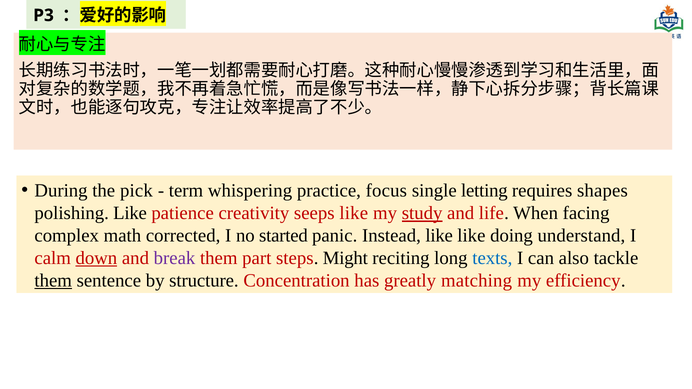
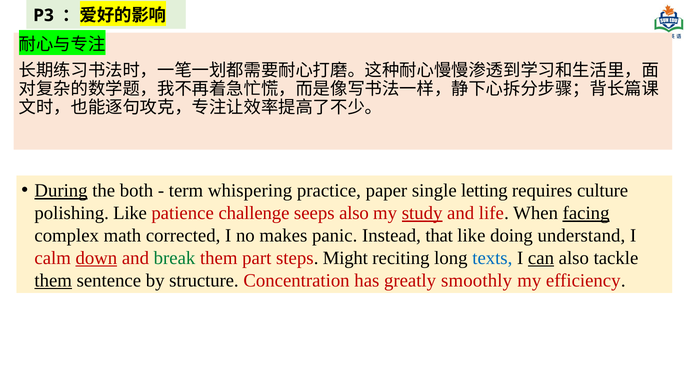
During underline: none -> present
pick: pick -> both
focus: focus -> paper
shapes: shapes -> culture
creativity: creativity -> challenge
seeps like: like -> also
facing underline: none -> present
started: started -> makes
Instead like: like -> that
break colour: purple -> green
can underline: none -> present
matching: matching -> smoothly
